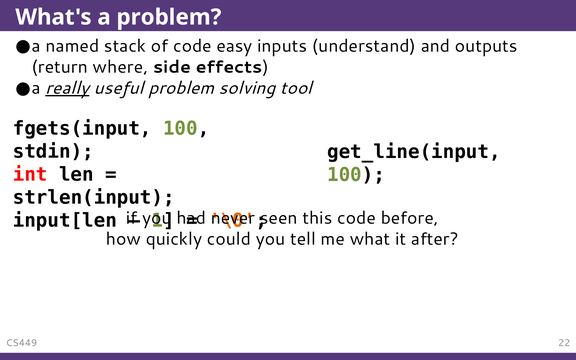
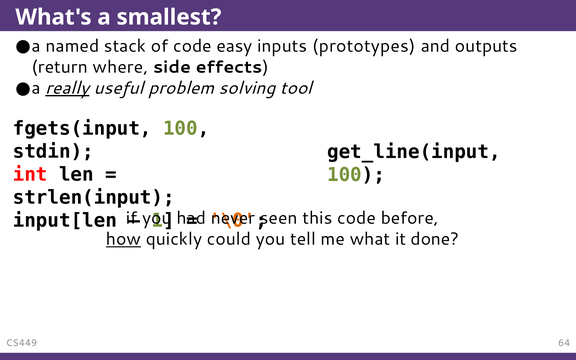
a problem: problem -> smallest
understand: understand -> prototypes
how underline: none -> present
after: after -> done
22: 22 -> 64
